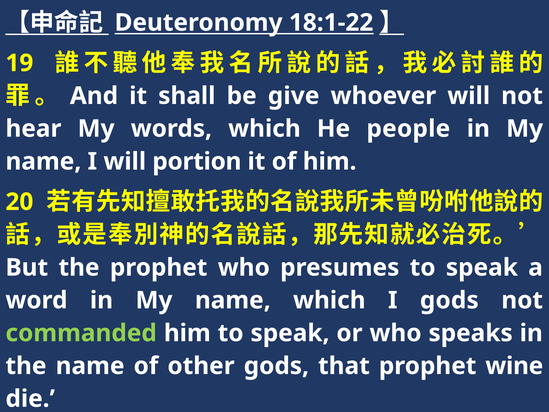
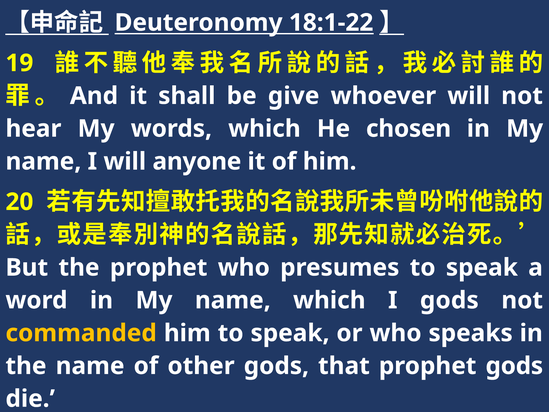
people: people -> chosen
portion: portion -> anyone
commanded colour: light green -> yellow
prophet wine: wine -> gods
